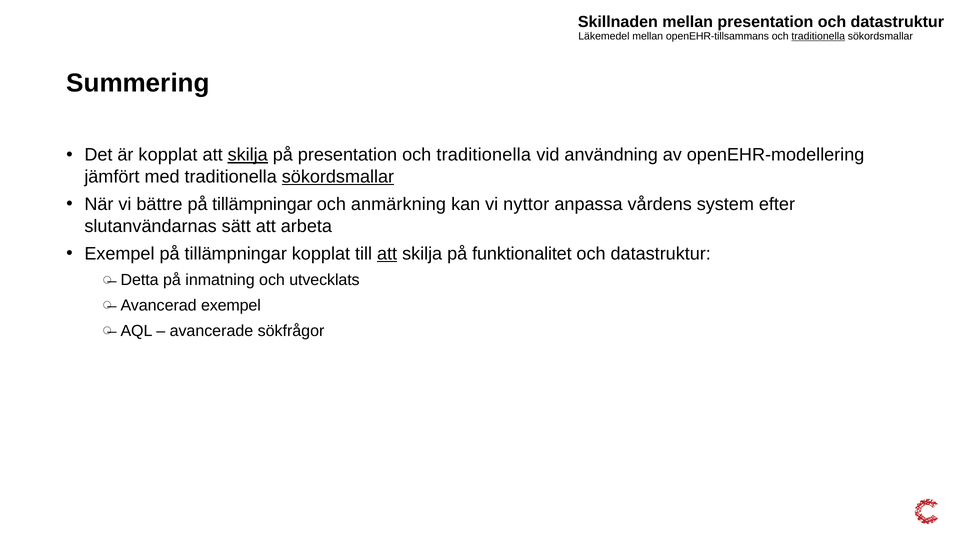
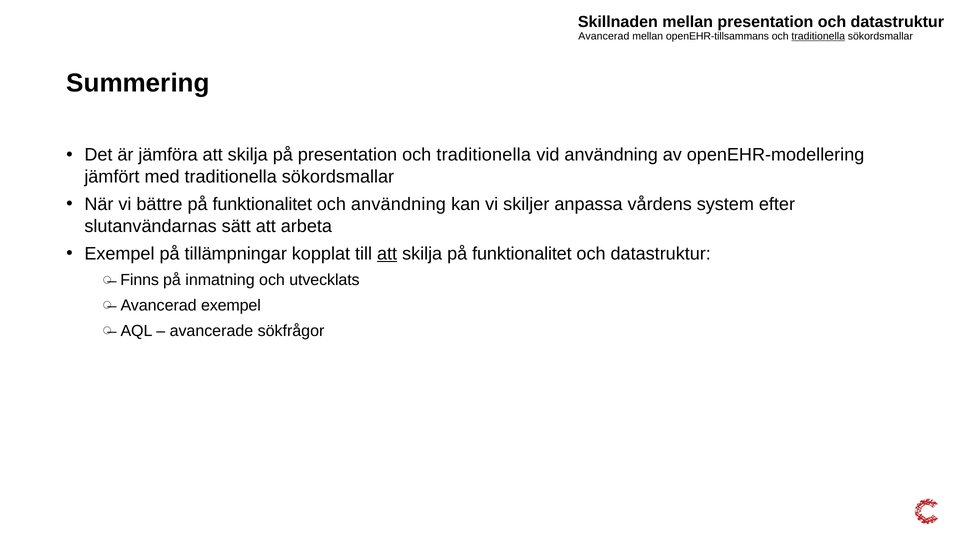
Läkemedel at (604, 36): Läkemedel -> Avancerad
är kopplat: kopplat -> jämföra
skilja at (248, 155) underline: present -> none
sökordsmallar at (338, 177) underline: present -> none
tillämpningar at (262, 204): tillämpningar -> funktionalitet
och anmärkning: anmärkning -> användning
nyttor: nyttor -> skiljer
Detta: Detta -> Finns
